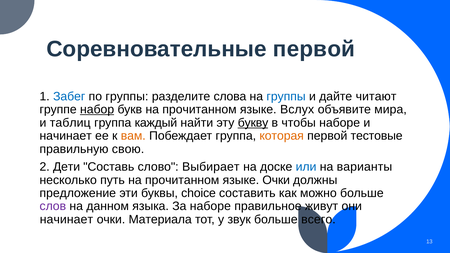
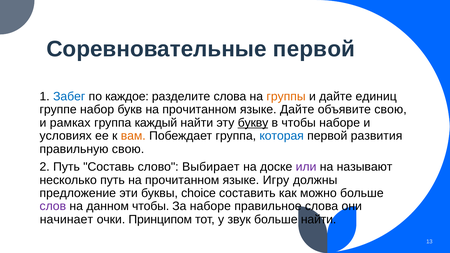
по группы: группы -> каждое
группы at (286, 96) colour: blue -> orange
читают: читают -> единиц
набор underline: present -> none
языке Вслух: Вслух -> Дайте
объявите мира: мира -> свою
таблиц: таблиц -> рамках
начинает at (66, 136): начинает -> условиях
которая colour: orange -> blue
тестовые: тестовые -> развития
2 Дети: Дети -> Путь
или colour: blue -> purple
варианты: варианты -> называют
языке Очки: Очки -> Игру
данном языка: языка -> чтобы
правильное живут: живут -> слова
Материала: Материала -> Принципом
больше всего: всего -> найти
